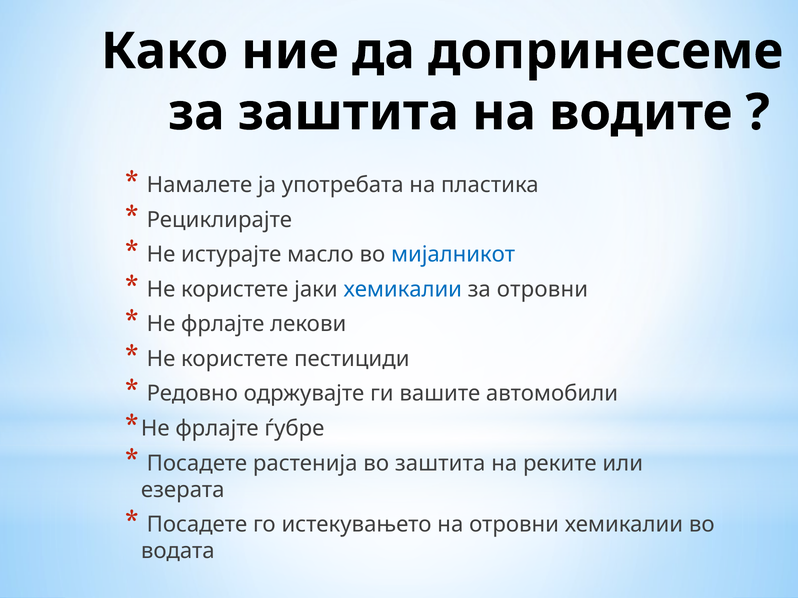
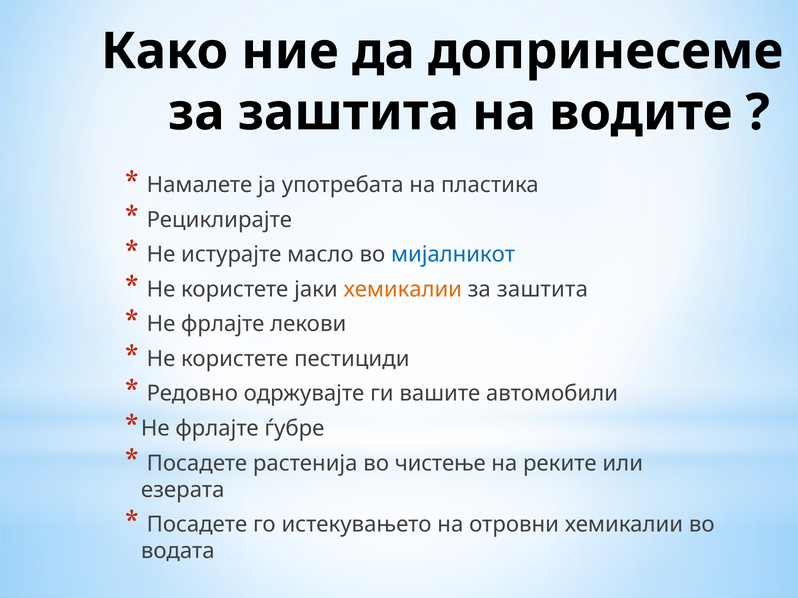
хемикалии at (403, 290) colour: blue -> orange
отровни at (542, 290): отровни -> заштита
во заштита: заштита -> чистење
